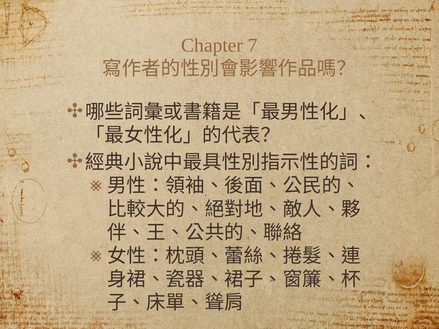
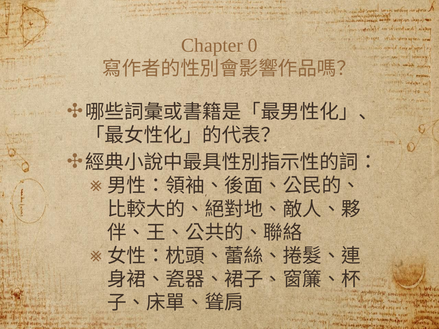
7: 7 -> 0
